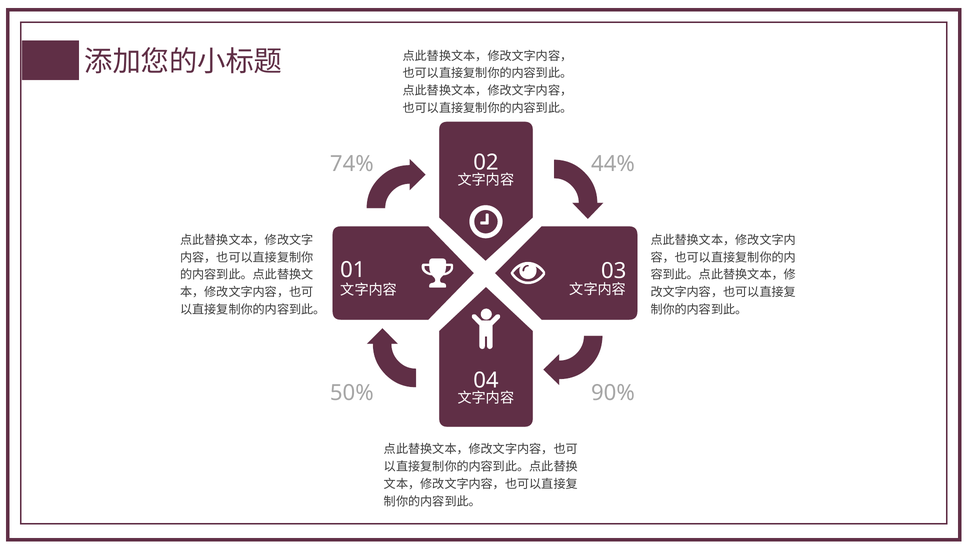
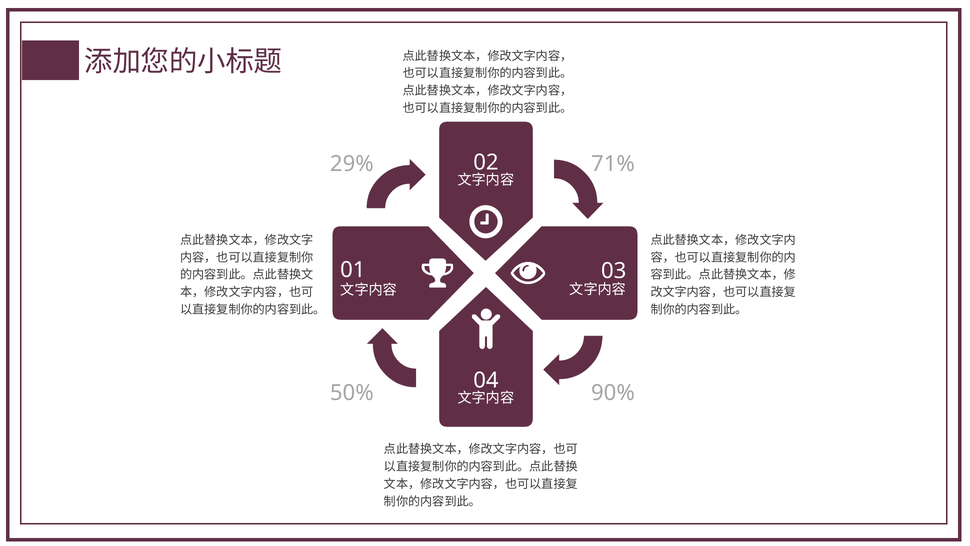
74%: 74% -> 29%
44%: 44% -> 71%
